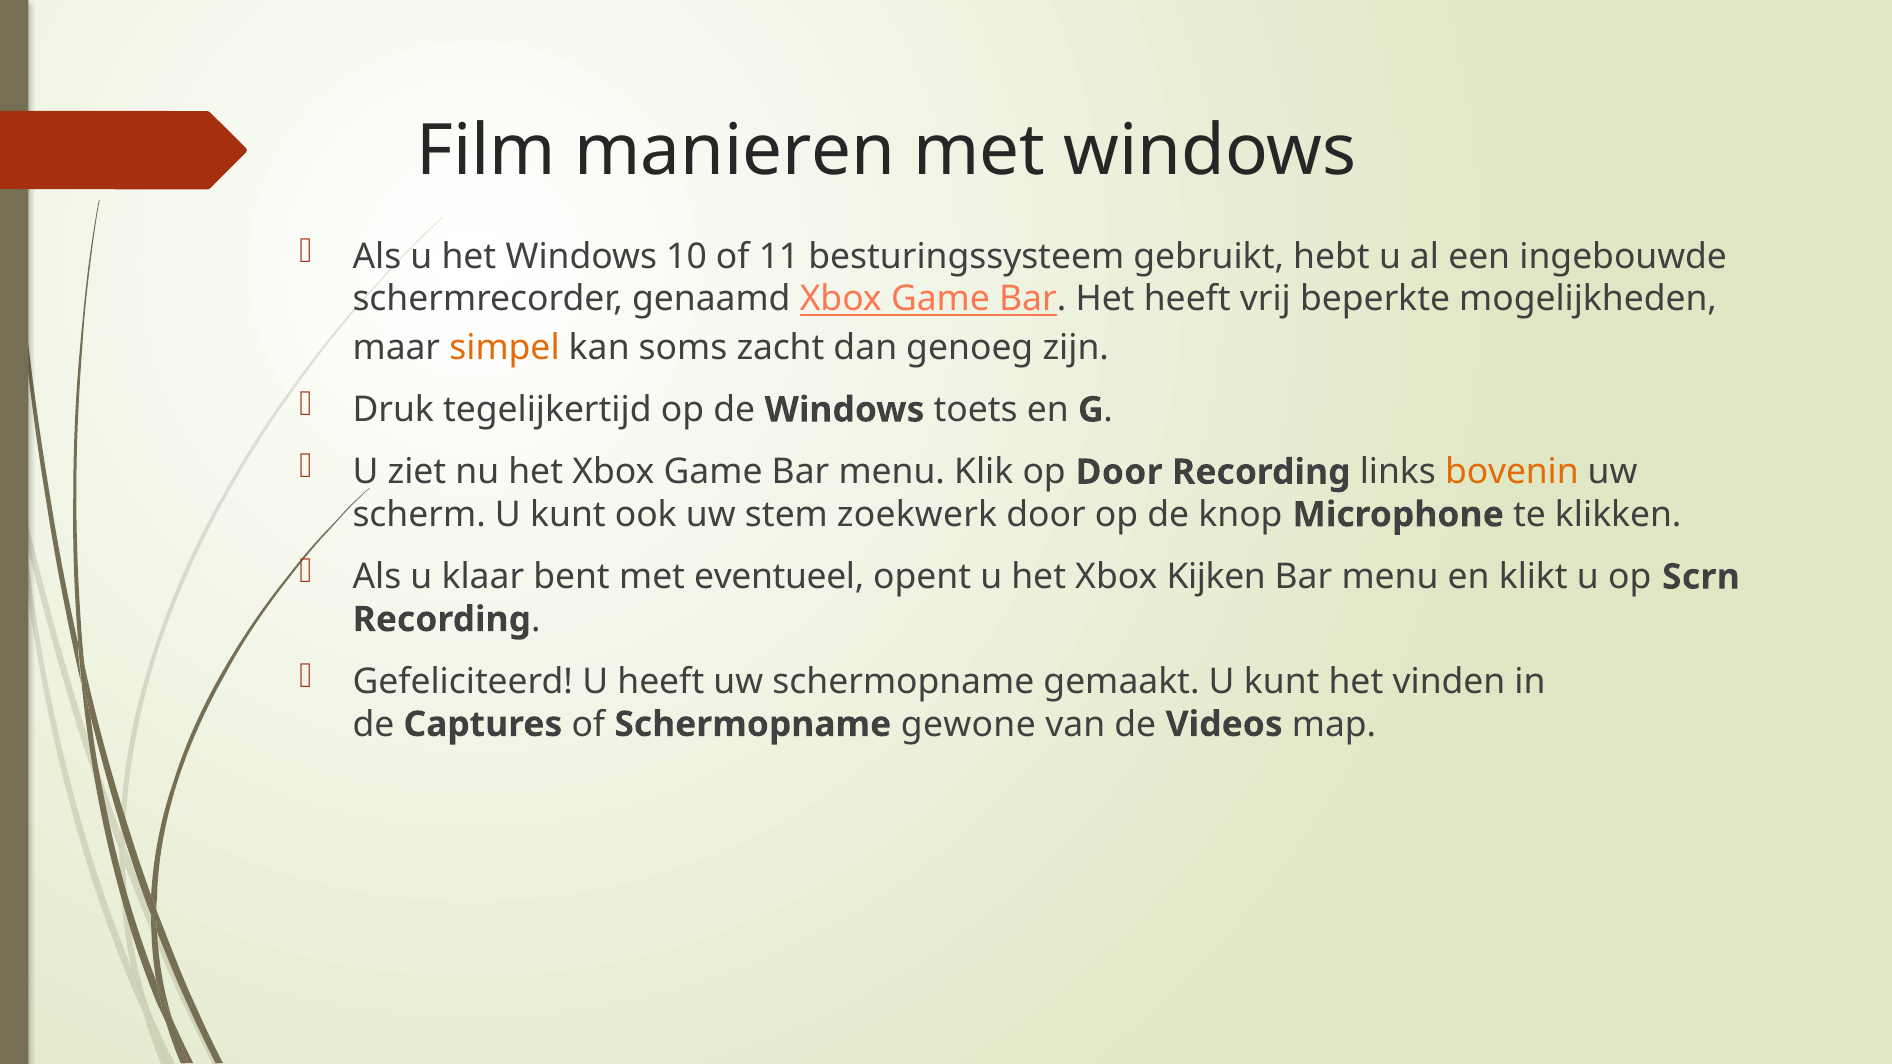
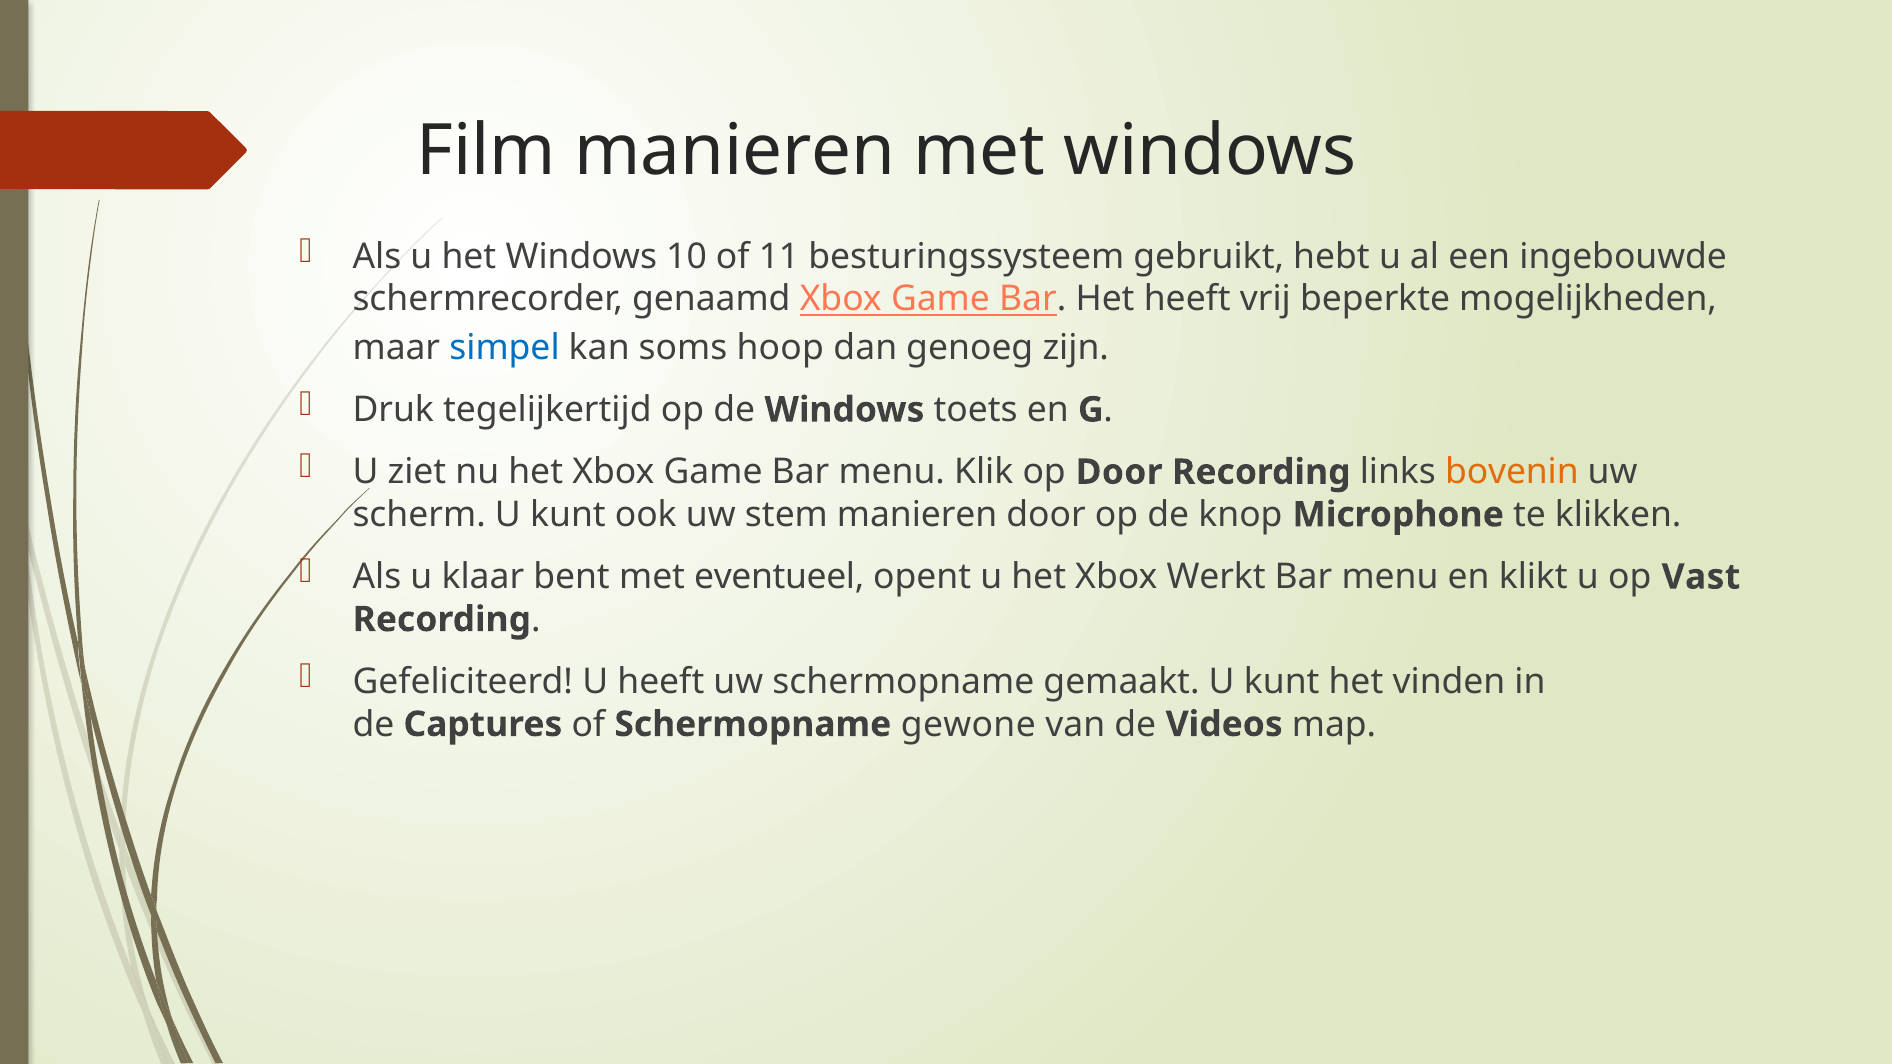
simpel colour: orange -> blue
zacht: zacht -> hoop
stem zoekwerk: zoekwerk -> manieren
Kijken: Kijken -> Werkt
Scrn: Scrn -> Vast
